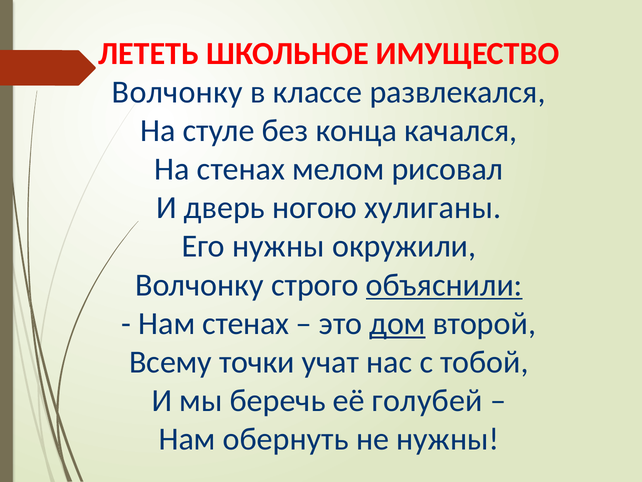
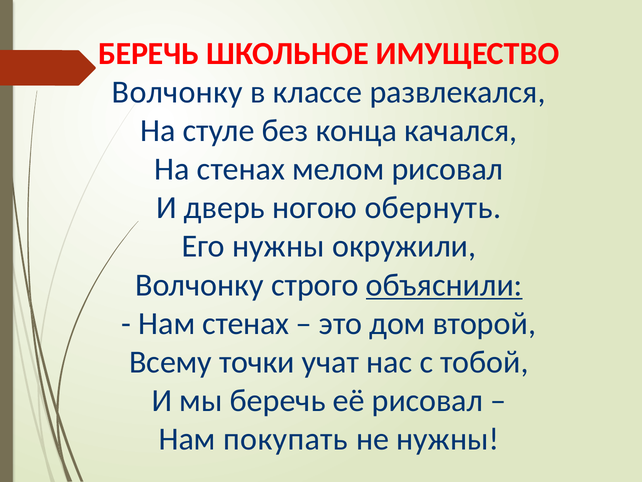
ЛЕТЕТЬ at (149, 54): ЛЕТЕТЬ -> БЕРЕЧЬ
хулиганы: хулиганы -> обернуть
дом underline: present -> none
её голубей: голубей -> рисовал
обернуть: обернуть -> покупать
